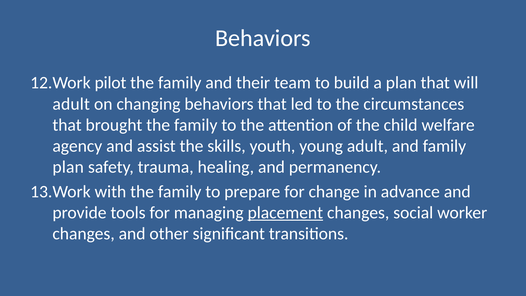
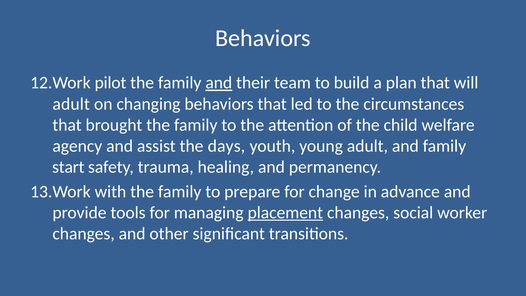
and at (219, 83) underline: none -> present
skills: skills -> days
plan at (68, 167): plan -> start
